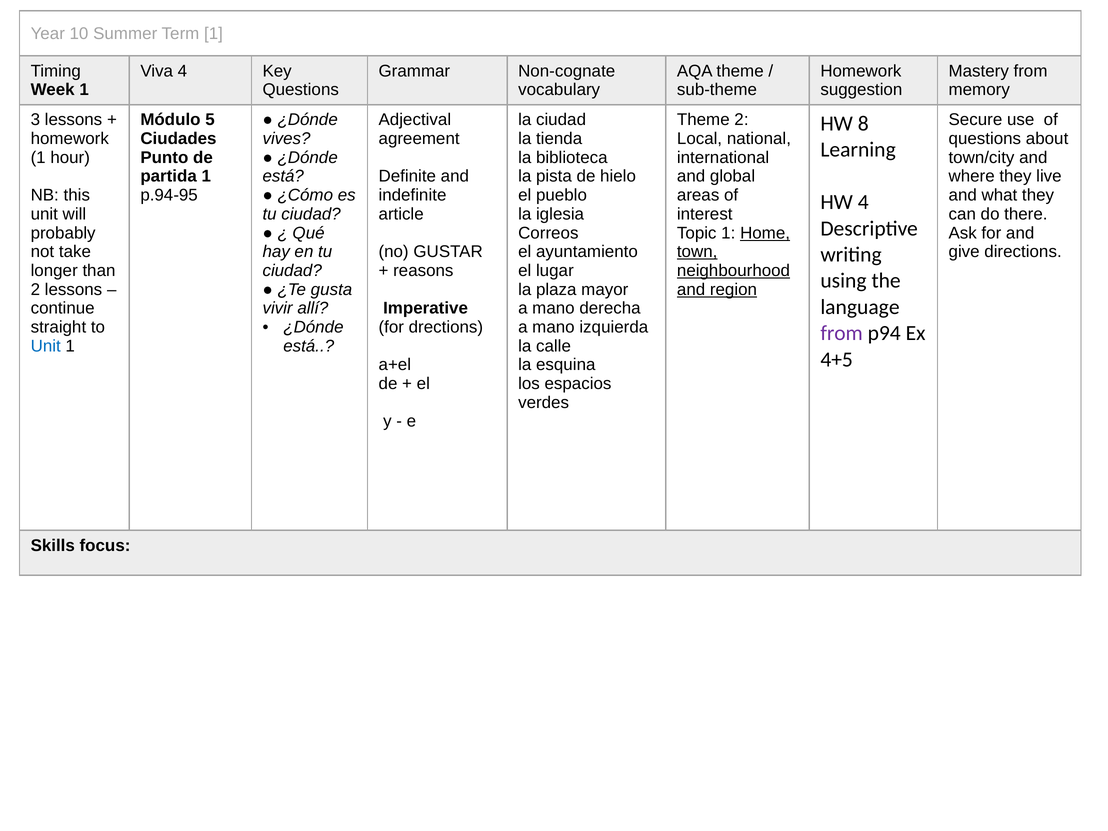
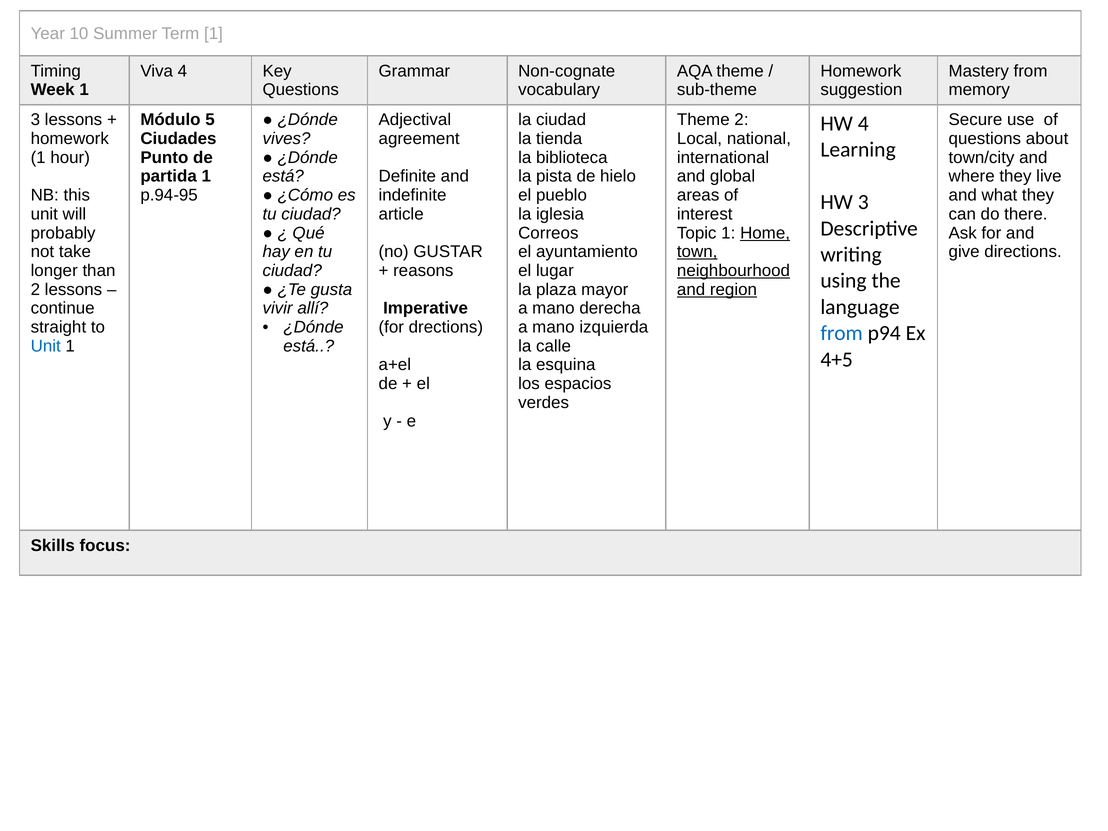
HW 8: 8 -> 4
HW 4: 4 -> 3
from at (842, 333) colour: purple -> blue
